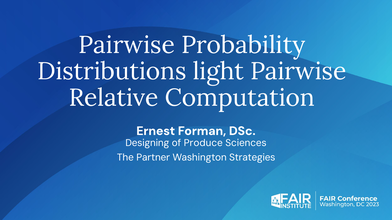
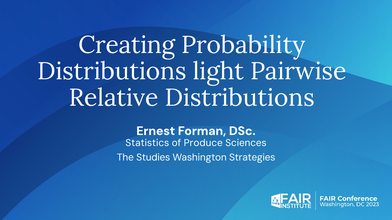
Pairwise at (127, 45): Pairwise -> Creating
Relative Computation: Computation -> Distributions
Designing: Designing -> Statistics
Partner: Partner -> Studies
